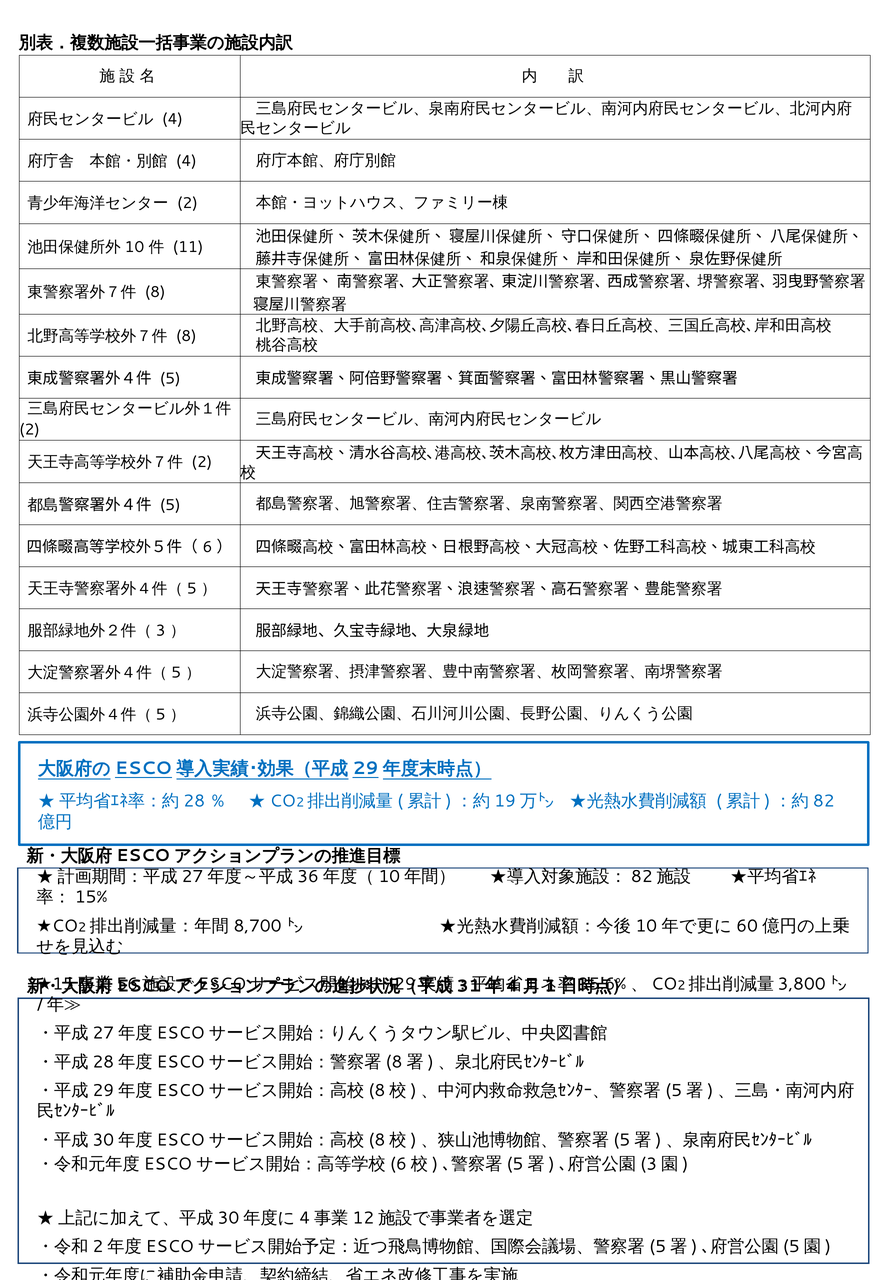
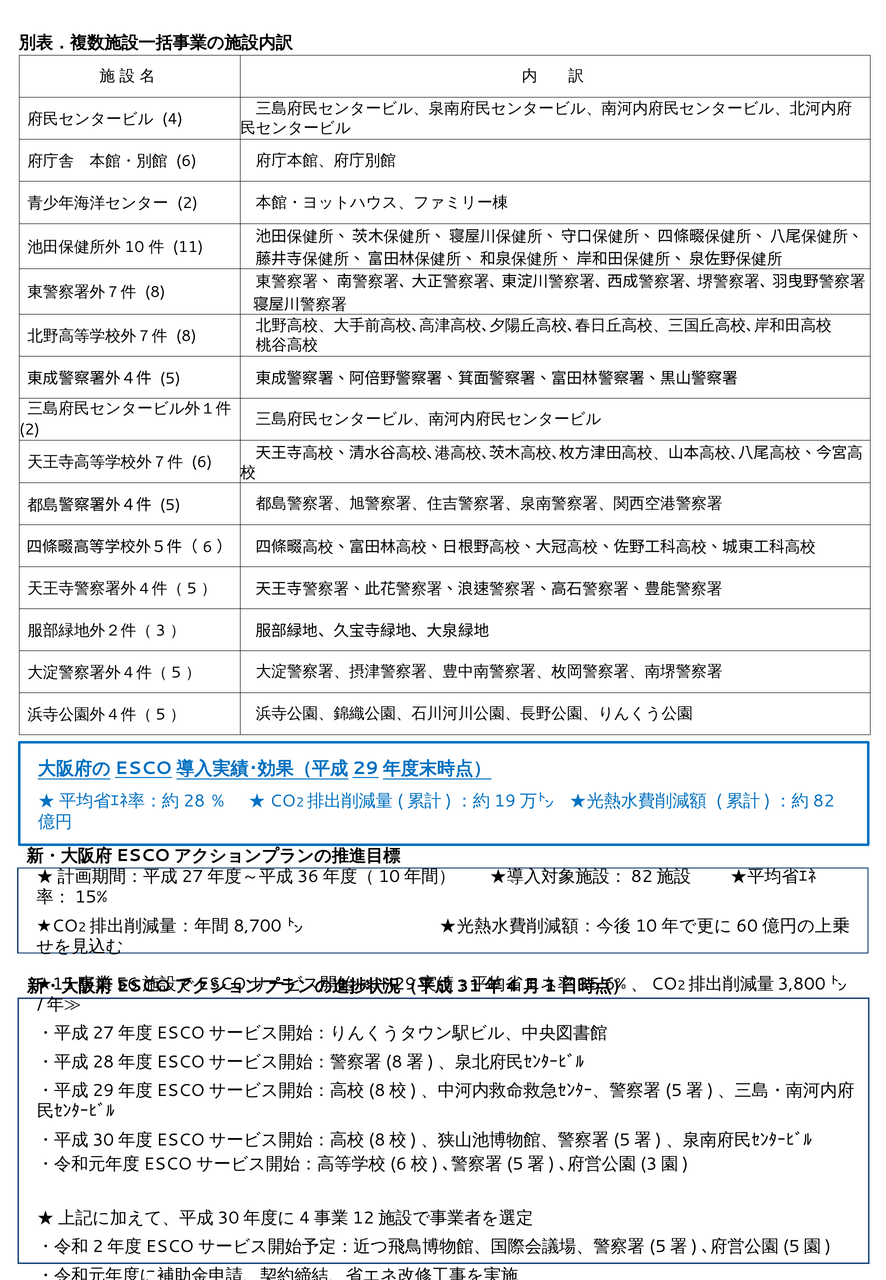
4 at (186, 161): 4 -> 6
2 at (202, 462): 2 -> 6
